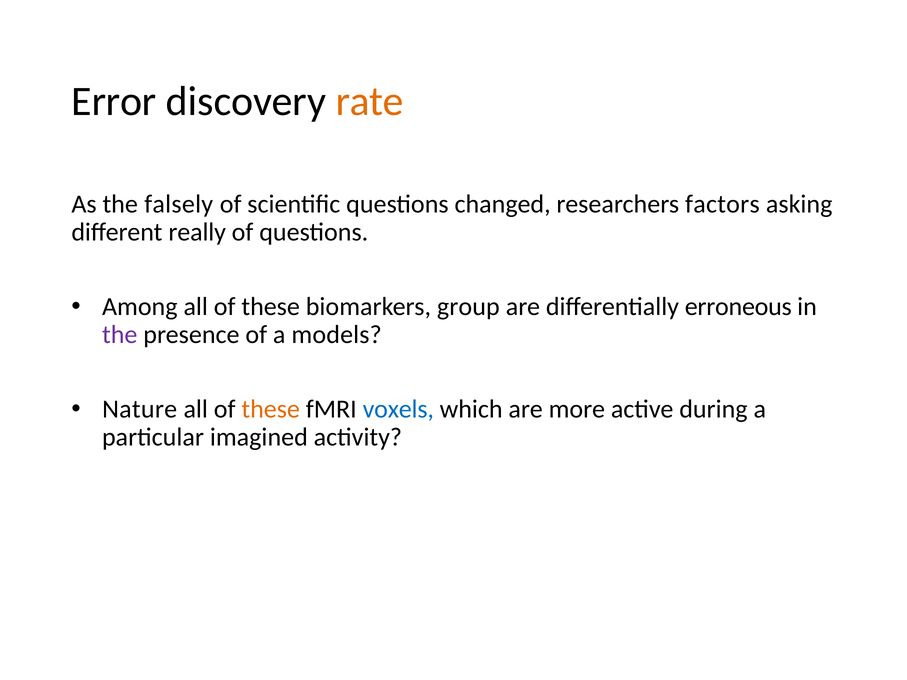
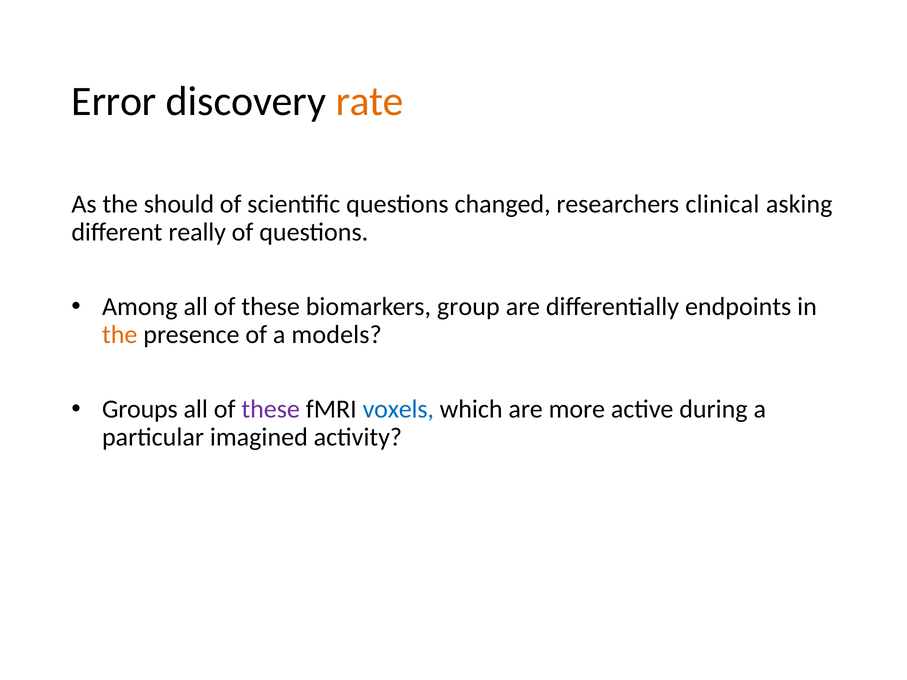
falsely: falsely -> should
factors: factors -> clinical
erroneous: erroneous -> endpoints
the at (120, 335) colour: purple -> orange
Nature: Nature -> Groups
these at (271, 409) colour: orange -> purple
